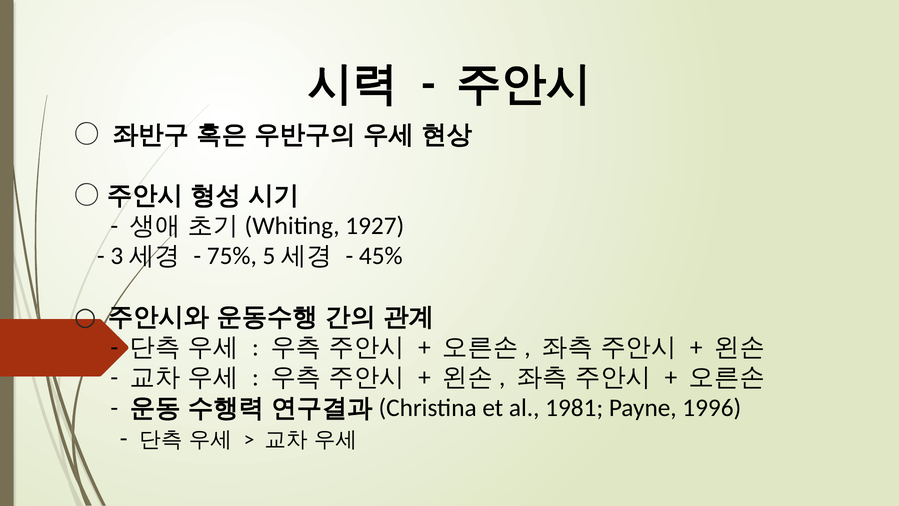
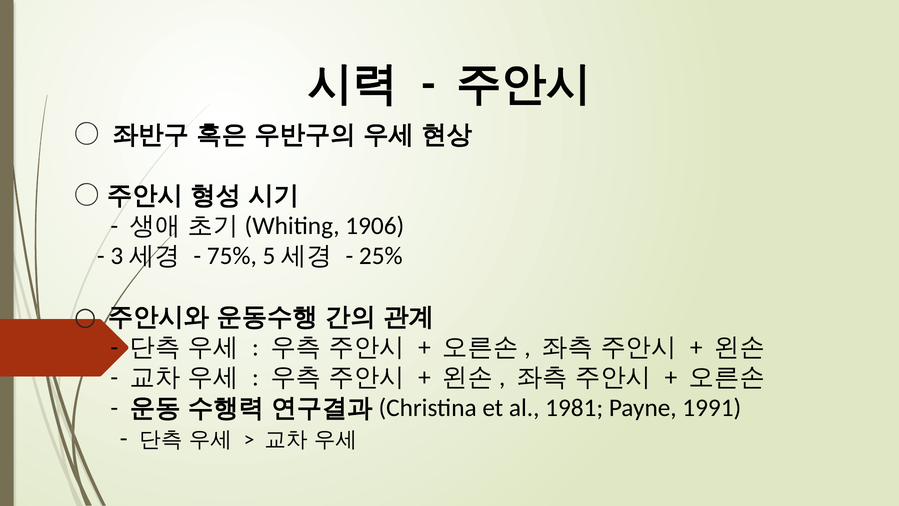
1927: 1927 -> 1906
45%: 45% -> 25%
1996: 1996 -> 1991
